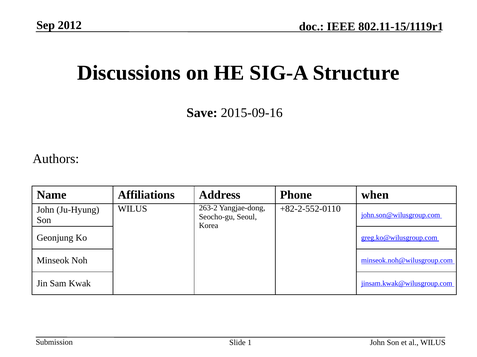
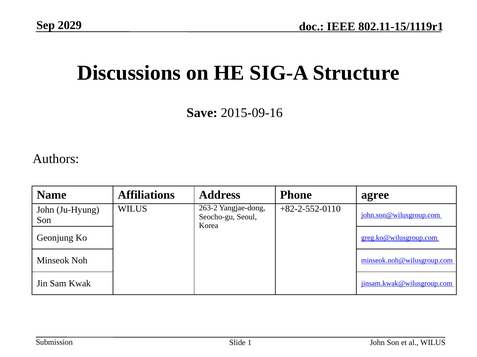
2012: 2012 -> 2029
when: when -> agree
